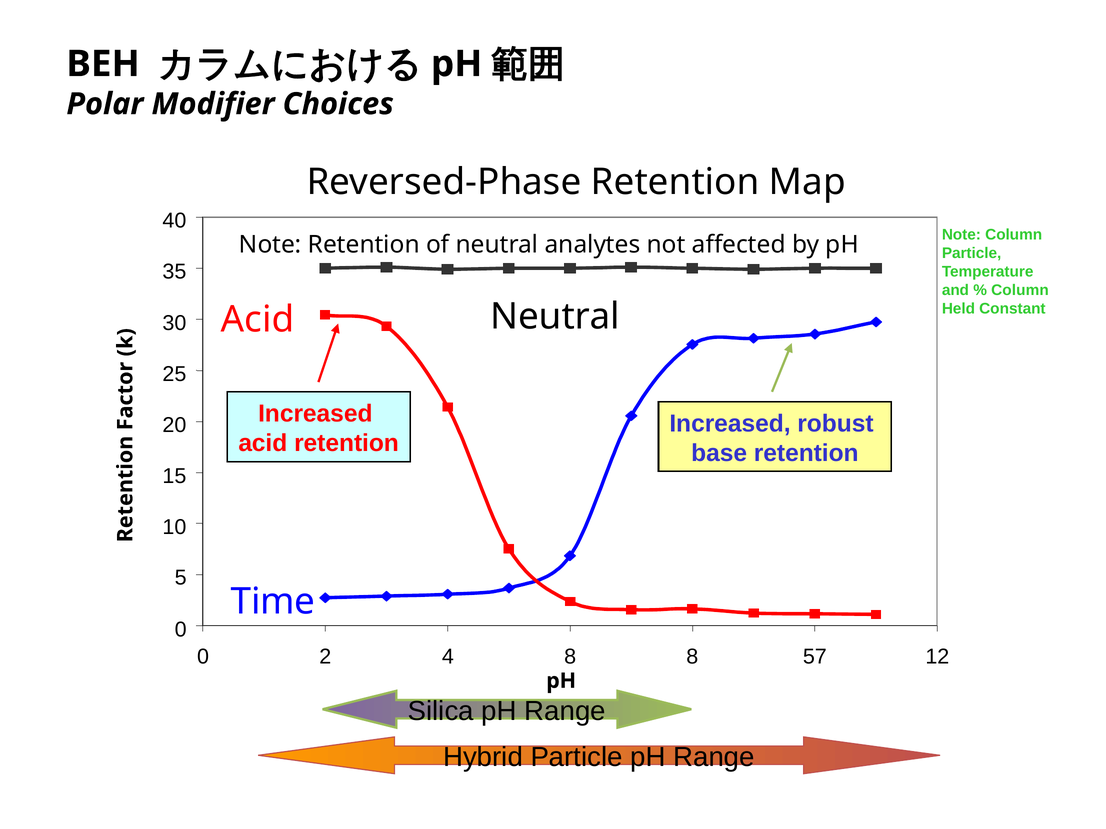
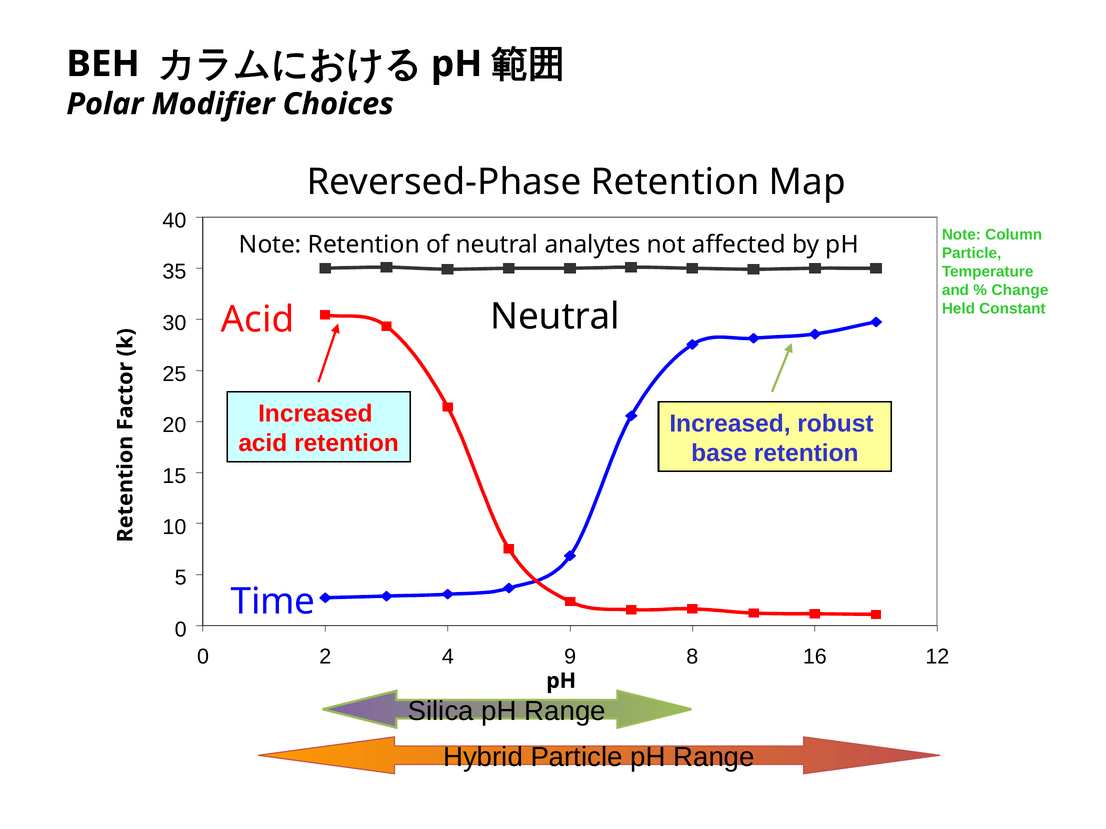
Column at (1020, 290): Column -> Change
4 8: 8 -> 9
57: 57 -> 16
